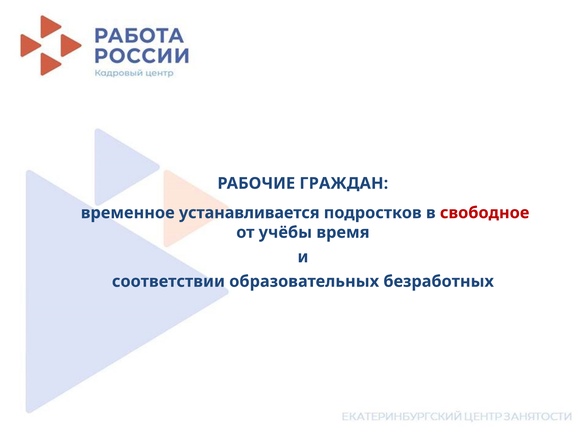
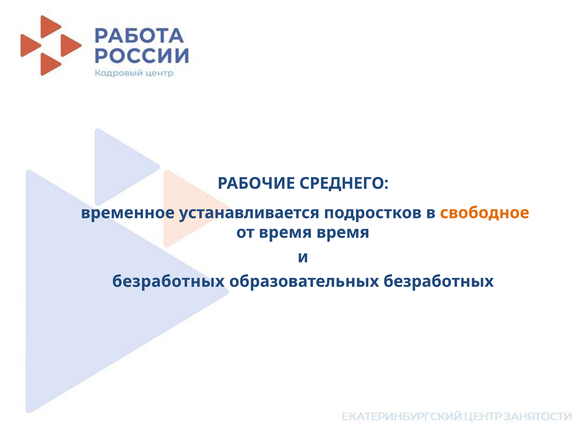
ГРАЖДАН: ГРАЖДАН -> СРЕДНЕГО
свободное colour: red -> orange
от учёбы: учёбы -> время
соответствии at (168, 281): соответствии -> безработных
